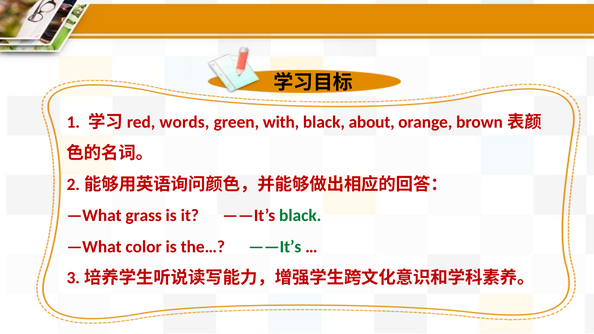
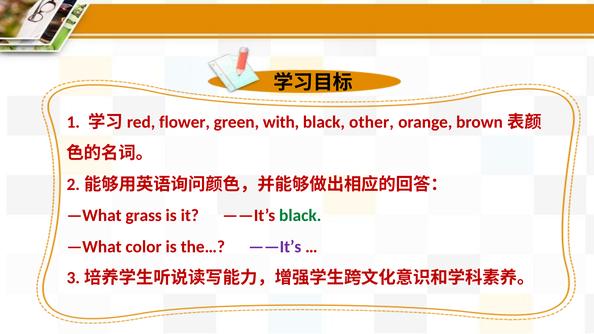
words: words -> flower
about: about -> other
——It’s at (275, 247) colour: green -> purple
